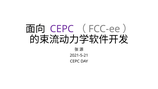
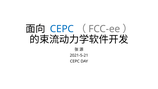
CEPC at (62, 29) colour: purple -> blue
